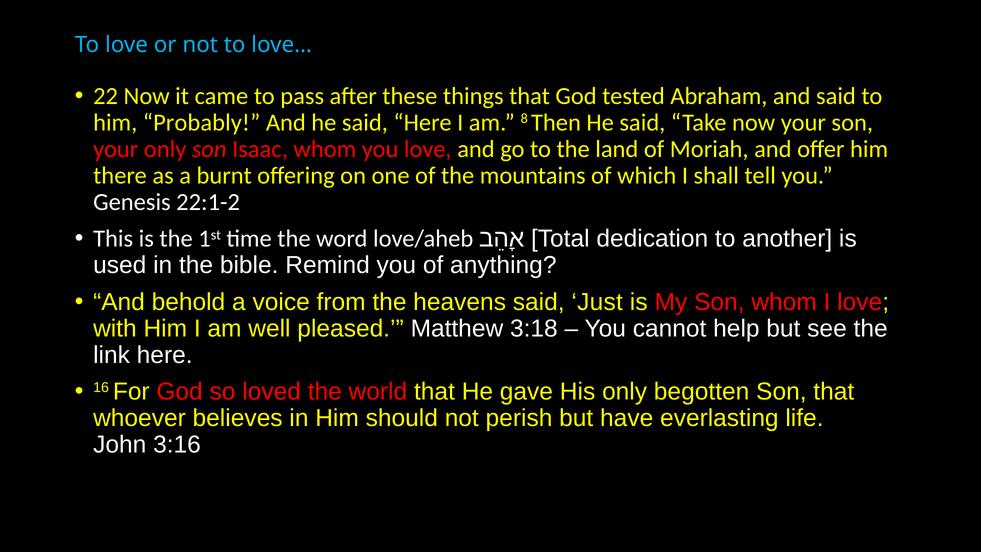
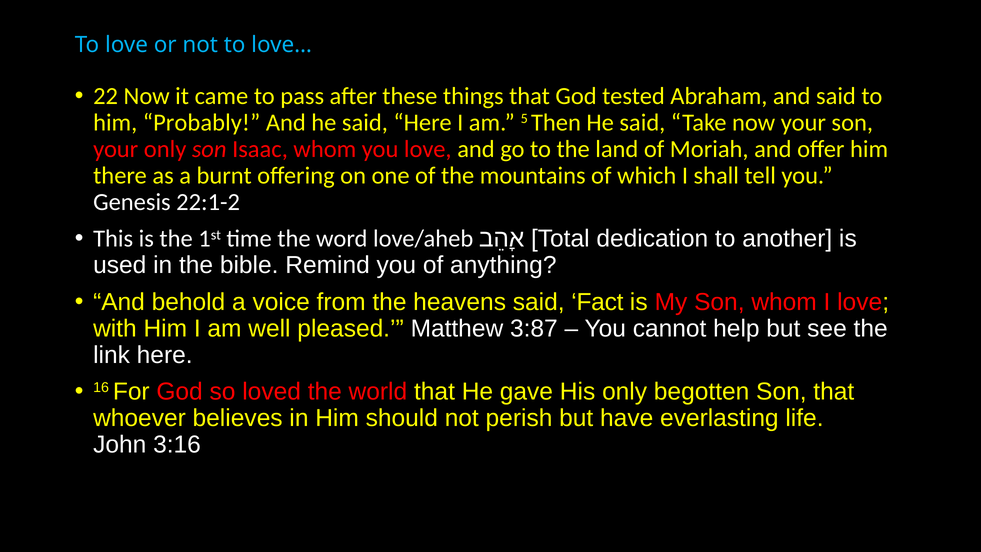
8: 8 -> 5
Just: Just -> Fact
3:18: 3:18 -> 3:87
